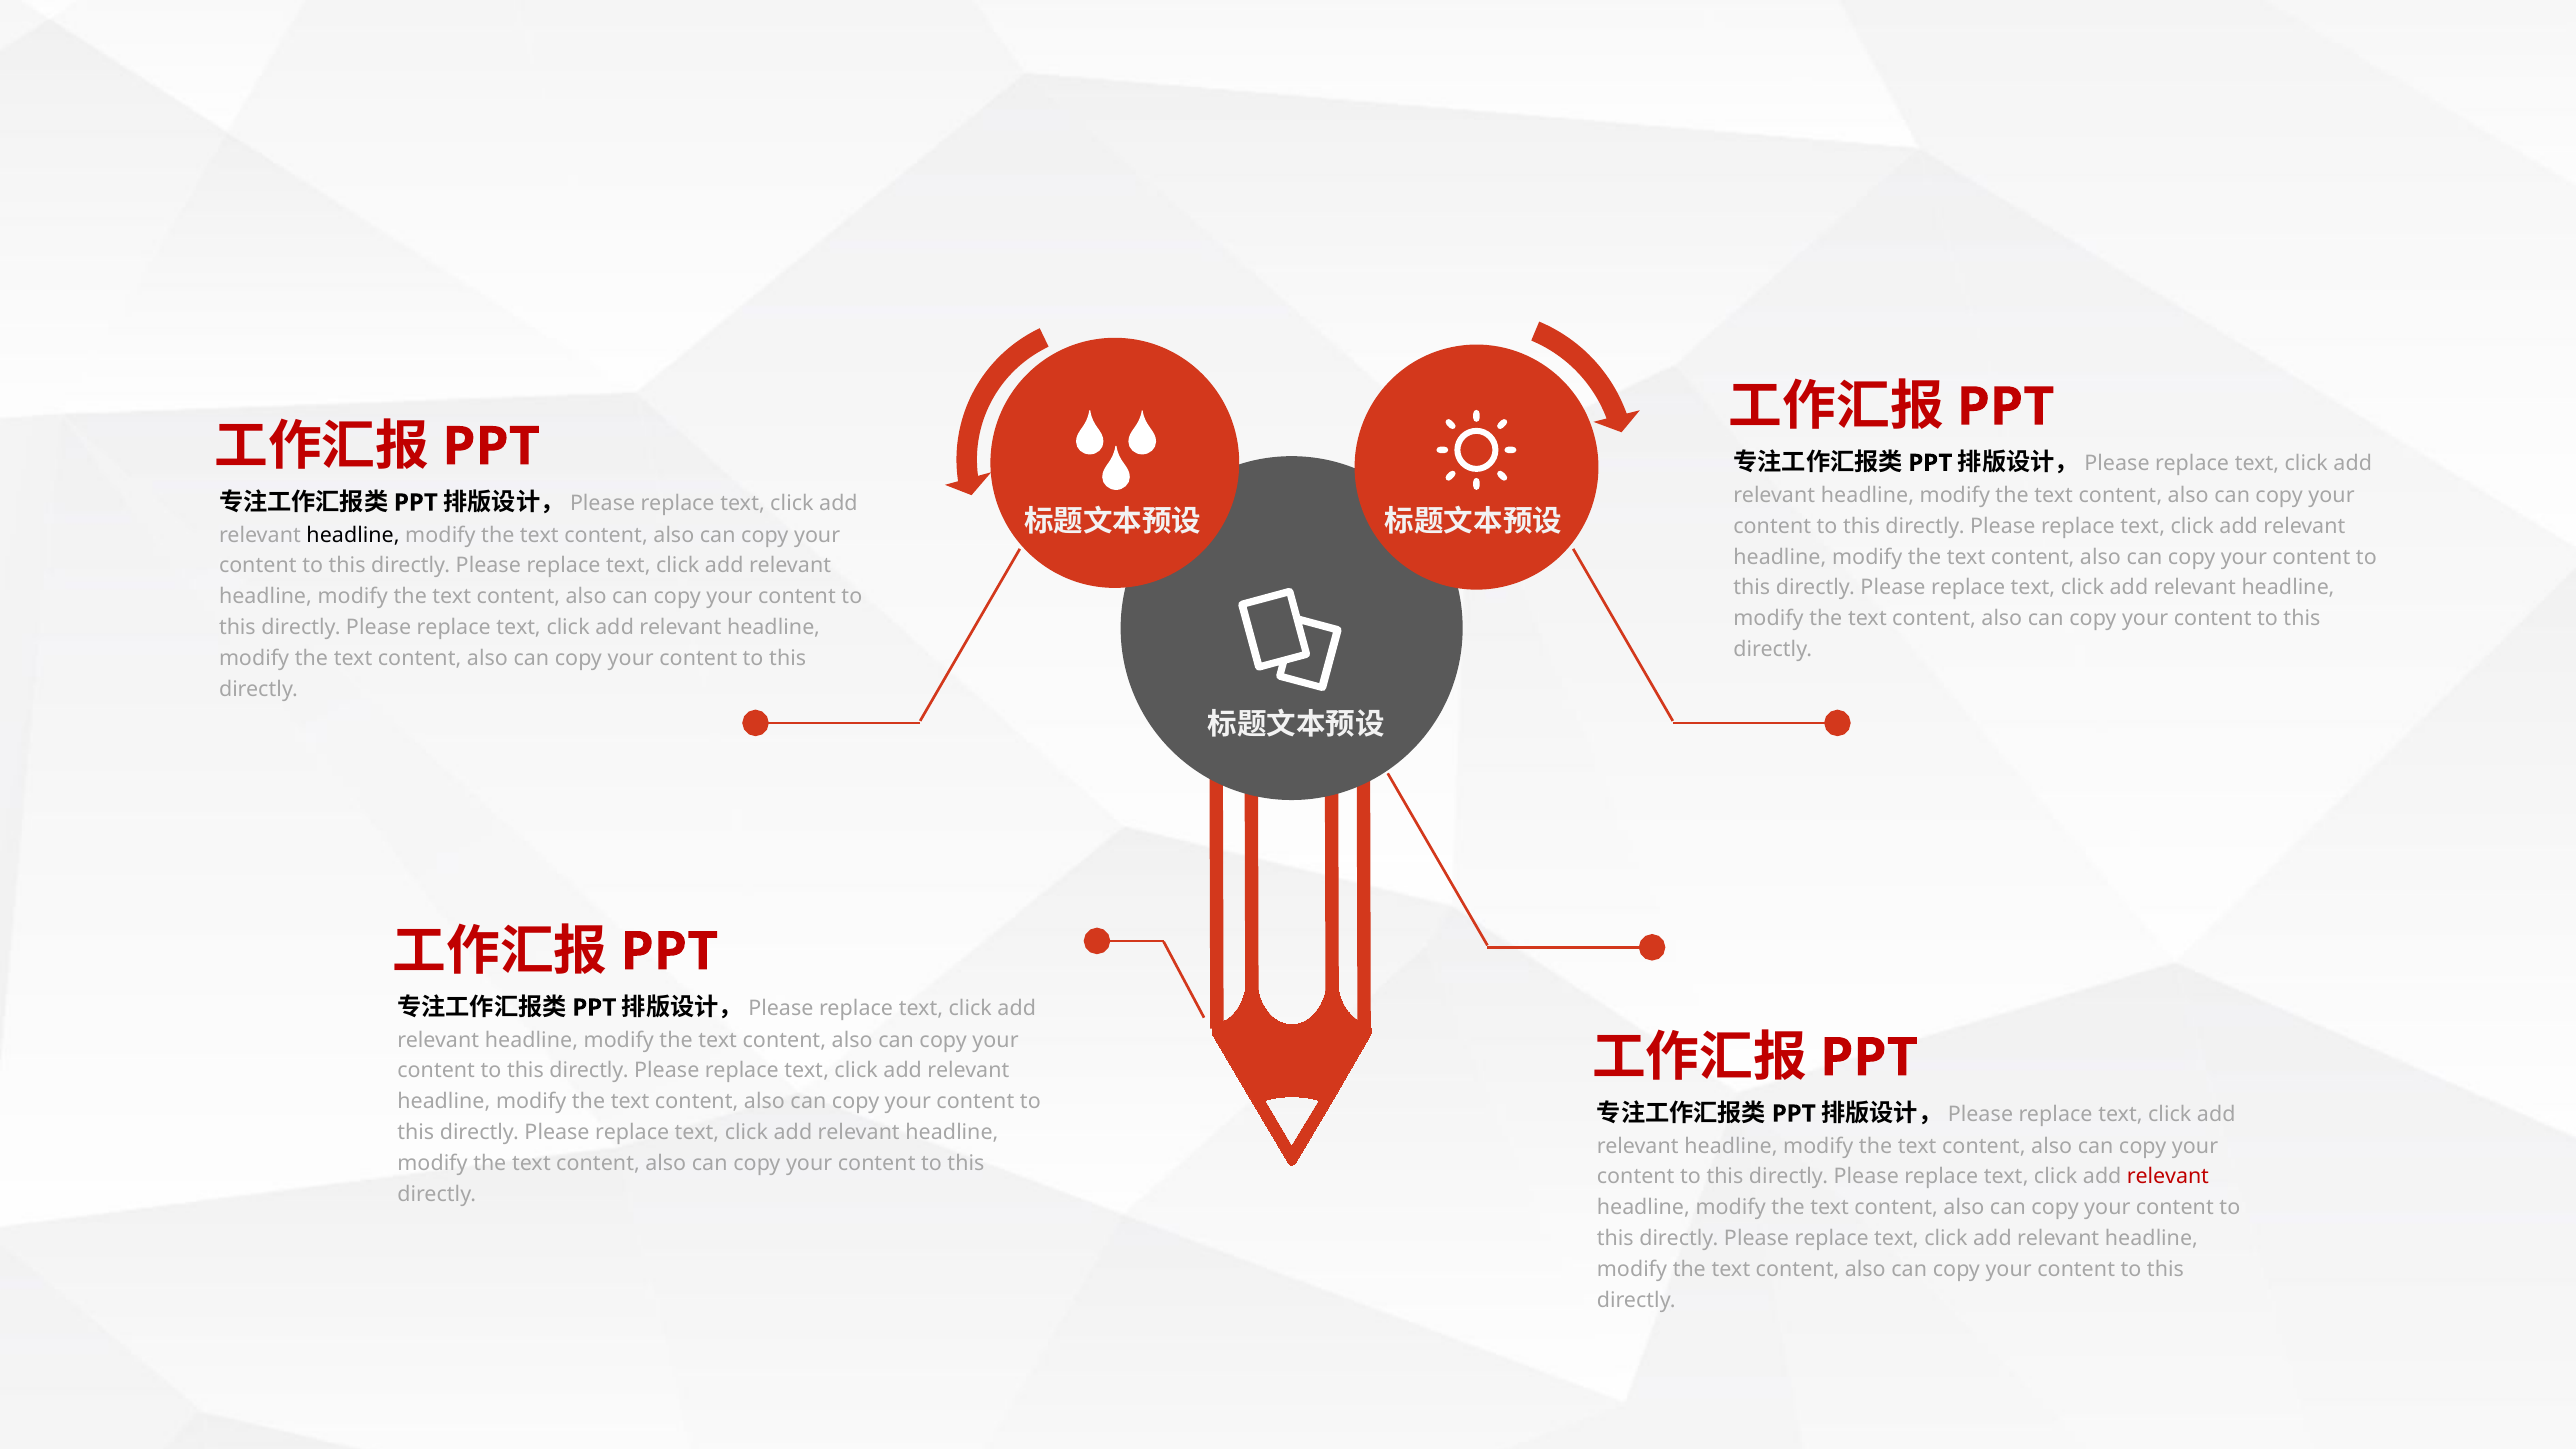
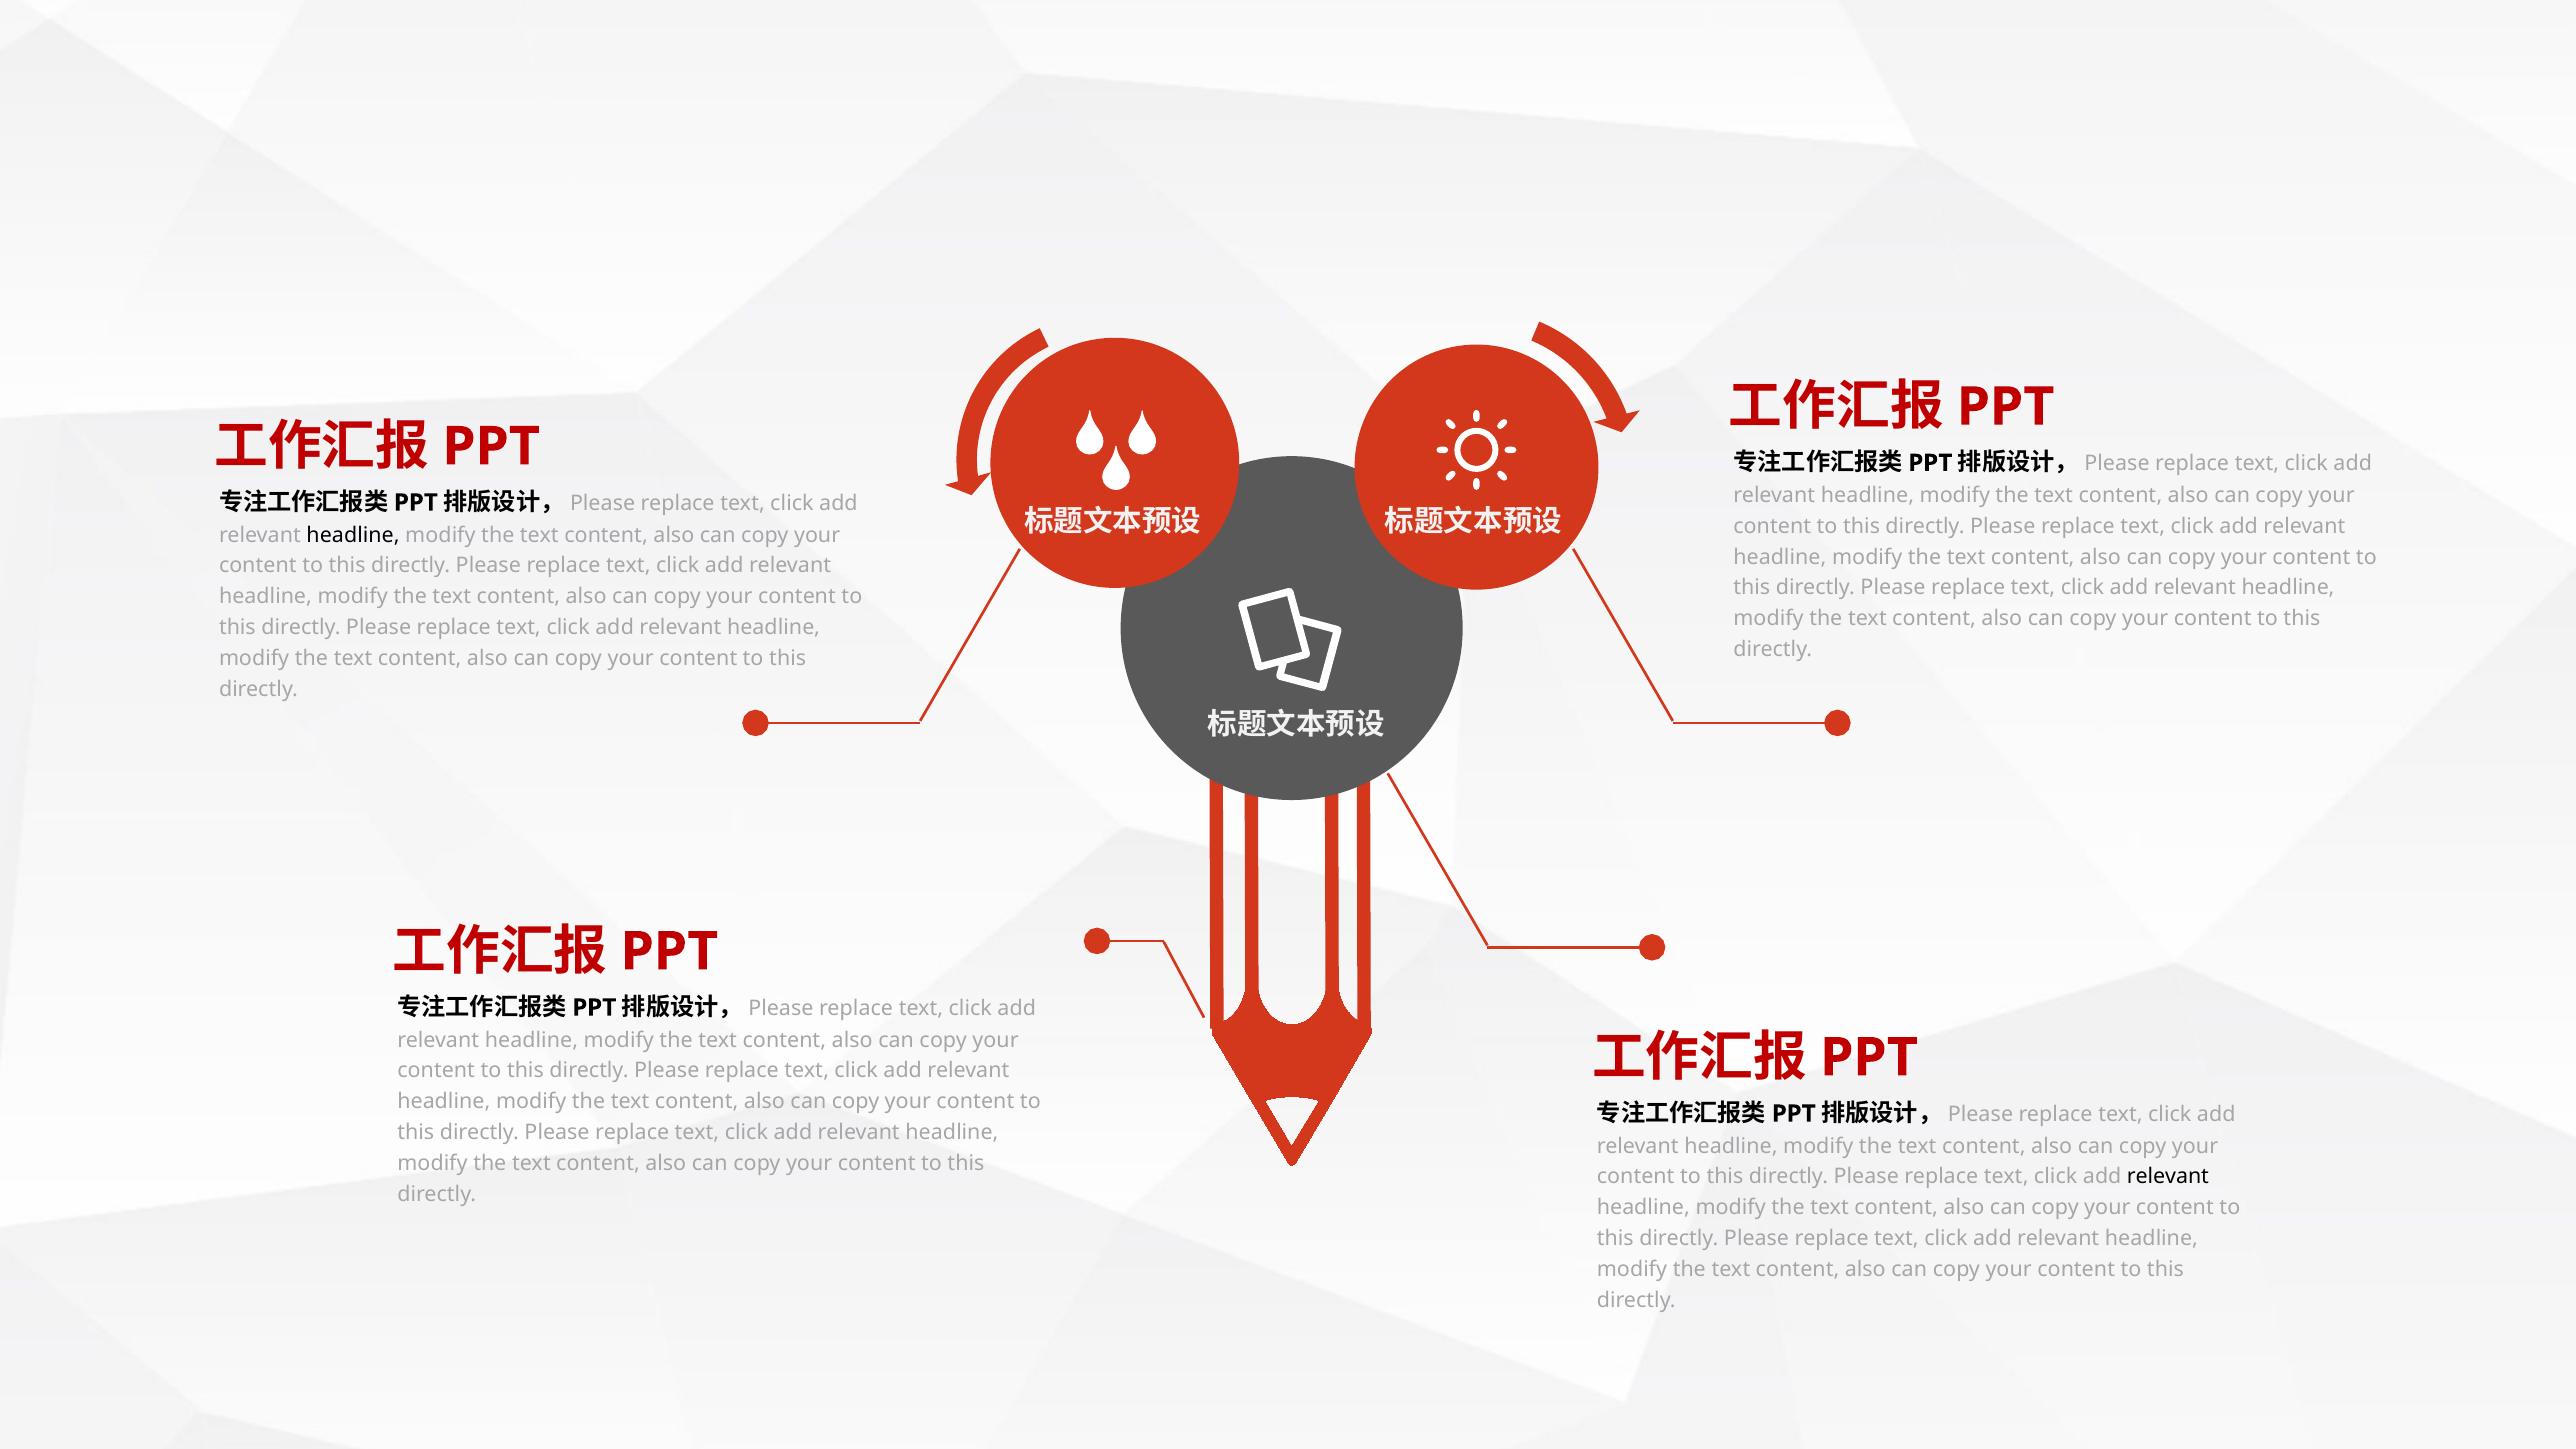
relevant at (2168, 1177) colour: red -> black
